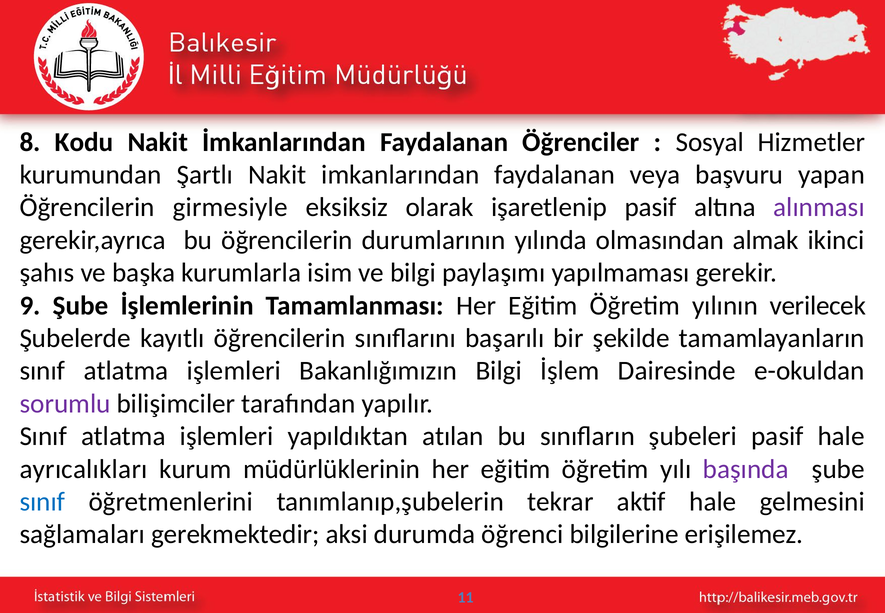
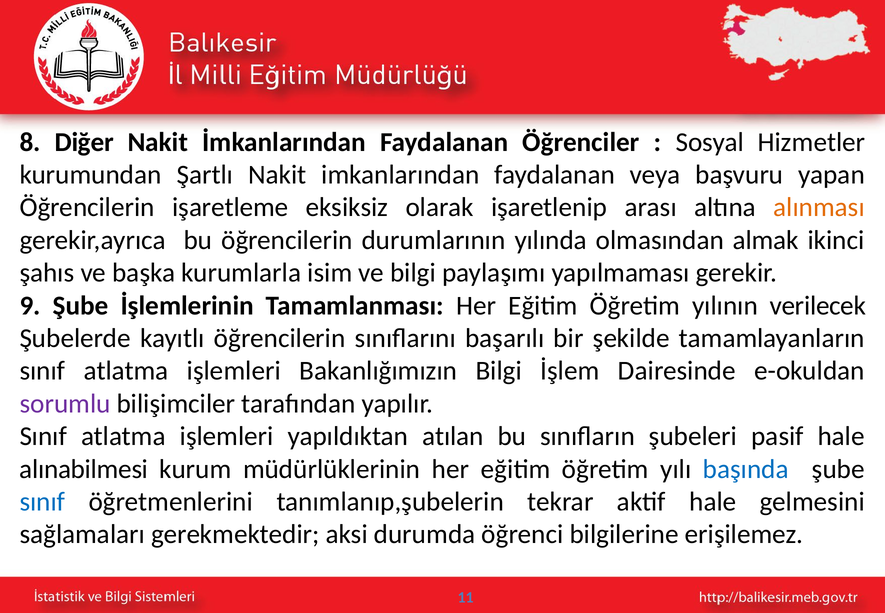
Kodu: Kodu -> Diğer
girmesiyle: girmesiyle -> işaretleme
işaretlenip pasif: pasif -> arası
alınması colour: purple -> orange
ayrıcalıkları: ayrıcalıkları -> alınabilmesi
başında colour: purple -> blue
